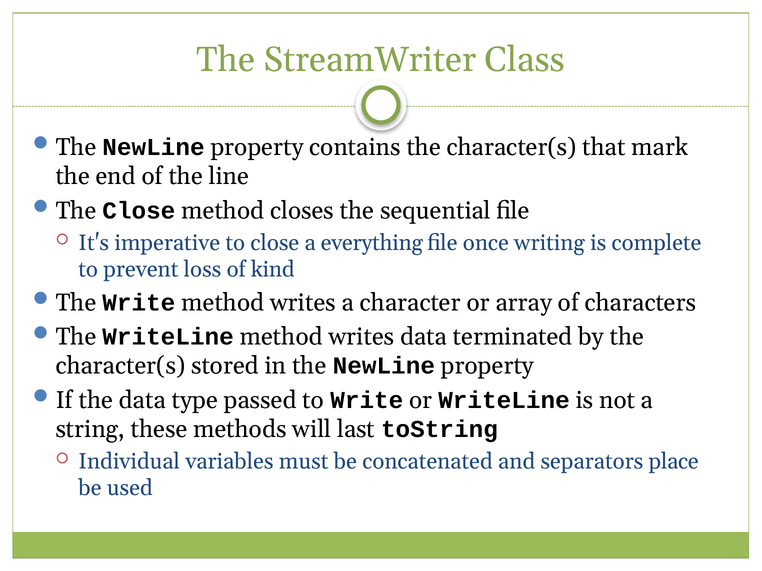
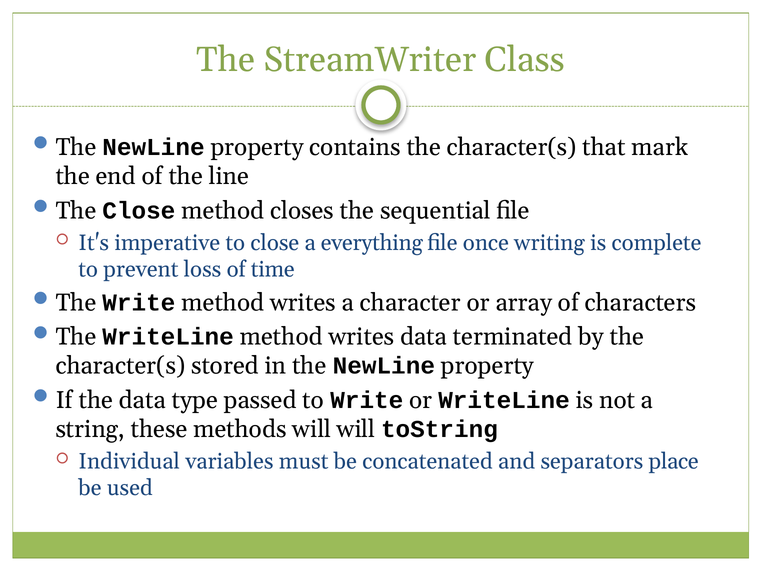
kind: kind -> time
will last: last -> will
